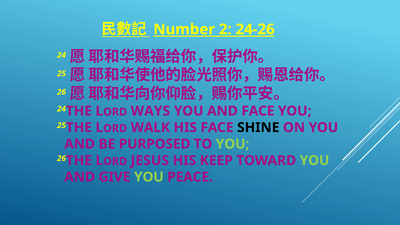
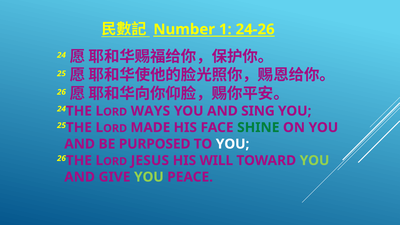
2: 2 -> 1
AND FACE: FACE -> SING
WALK: WALK -> MADE
SHINE colour: black -> green
YOU at (233, 144) colour: light green -> white
KEEP: KEEP -> WILL
